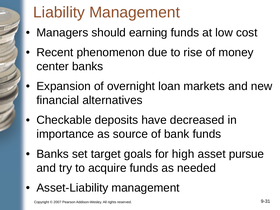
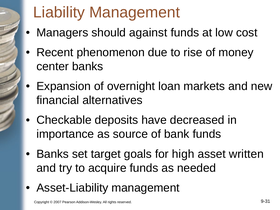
earning: earning -> against
pursue: pursue -> written
